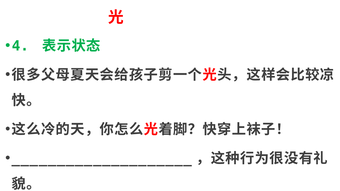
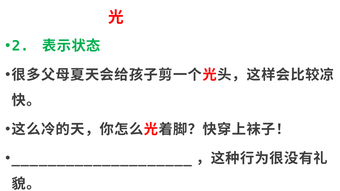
4: 4 -> 2
